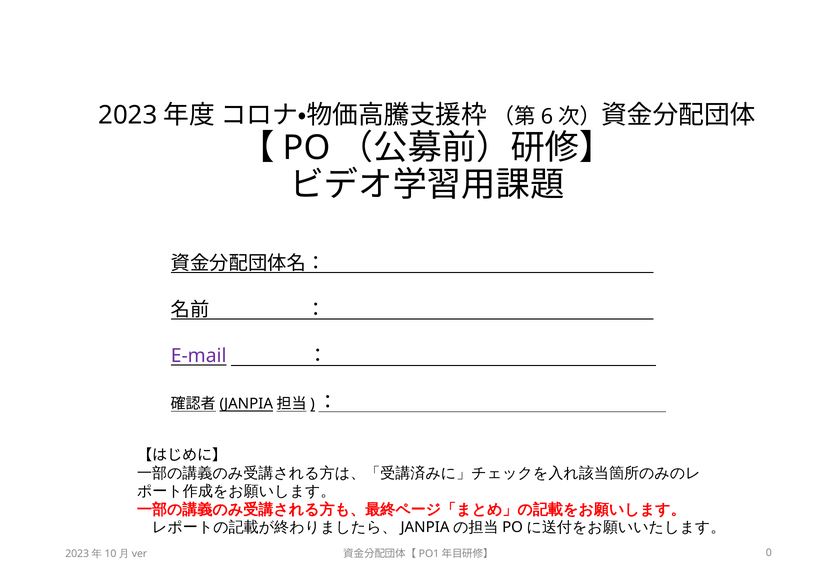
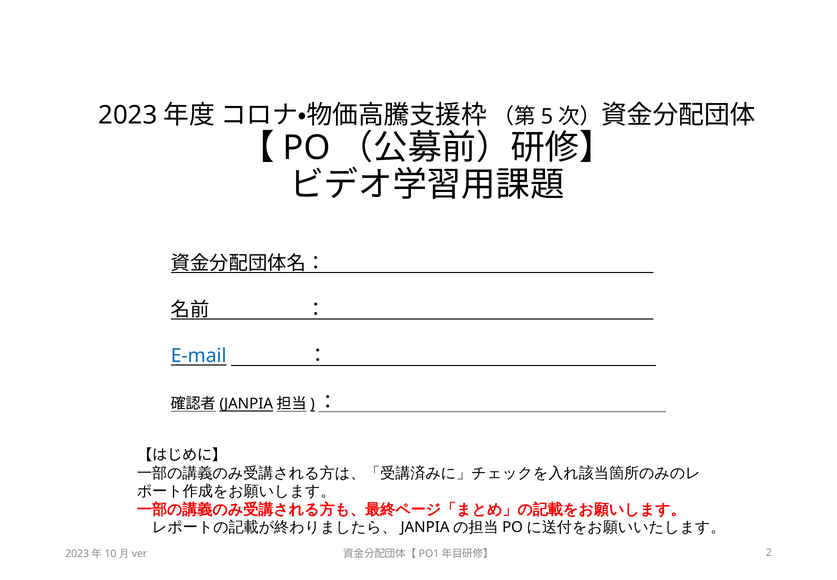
6: 6 -> 5
E-mail colour: purple -> blue
0: 0 -> 2
